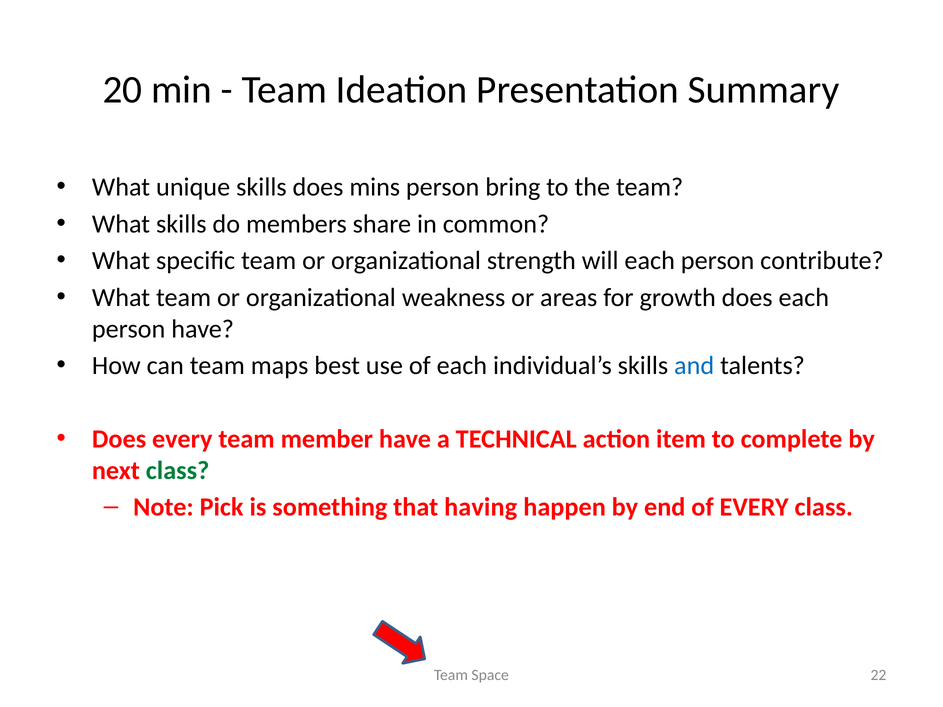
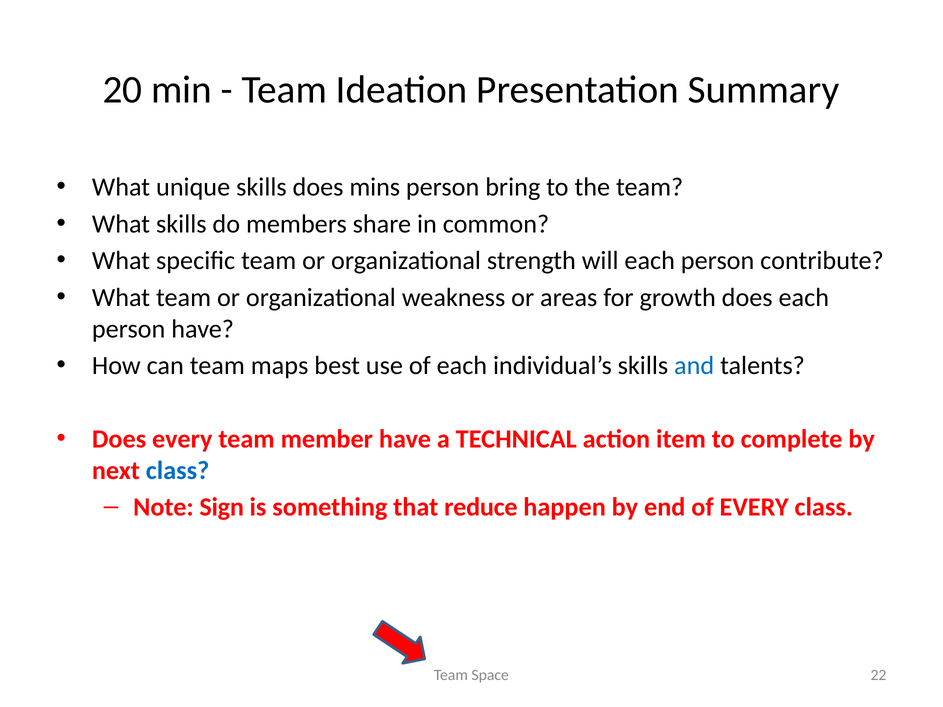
class at (178, 471) colour: green -> blue
Pick: Pick -> Sign
having: having -> reduce
